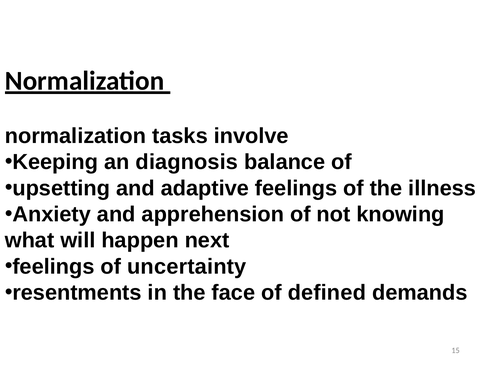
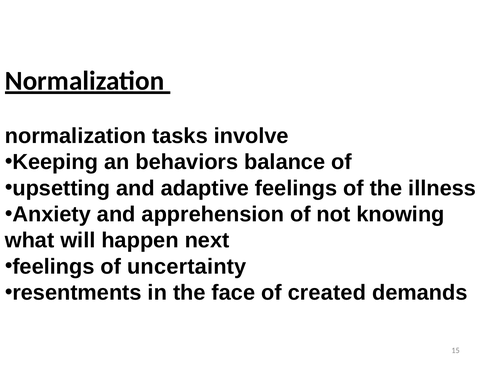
diagnosis: diagnosis -> behaviors
defined: defined -> created
